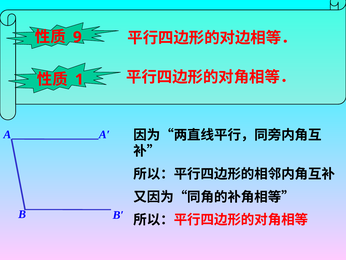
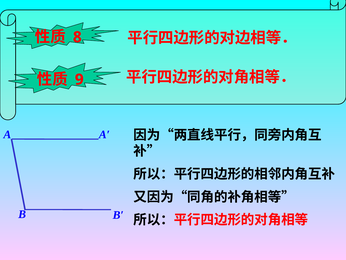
9: 9 -> 8
1: 1 -> 9
